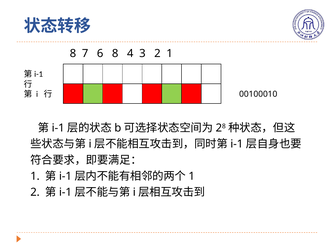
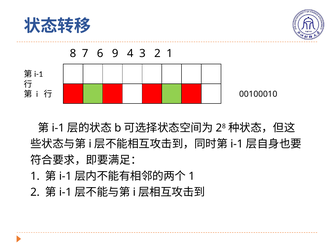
6 8: 8 -> 9
